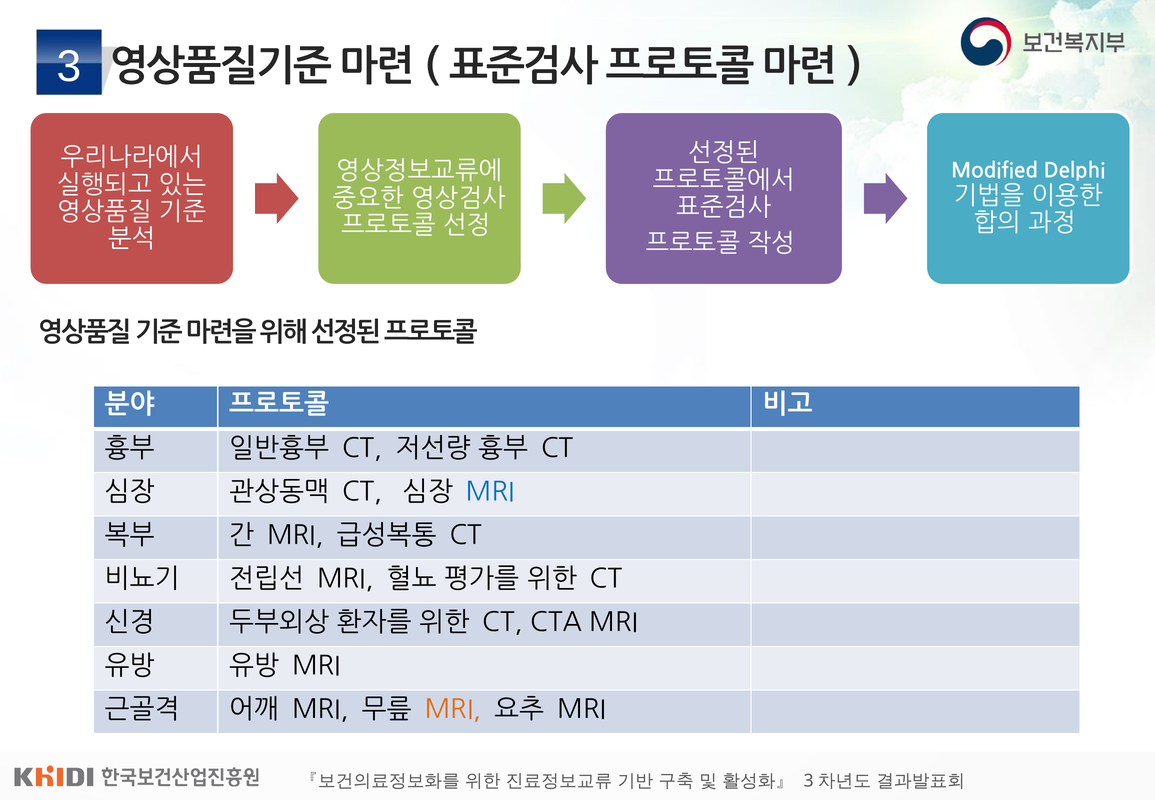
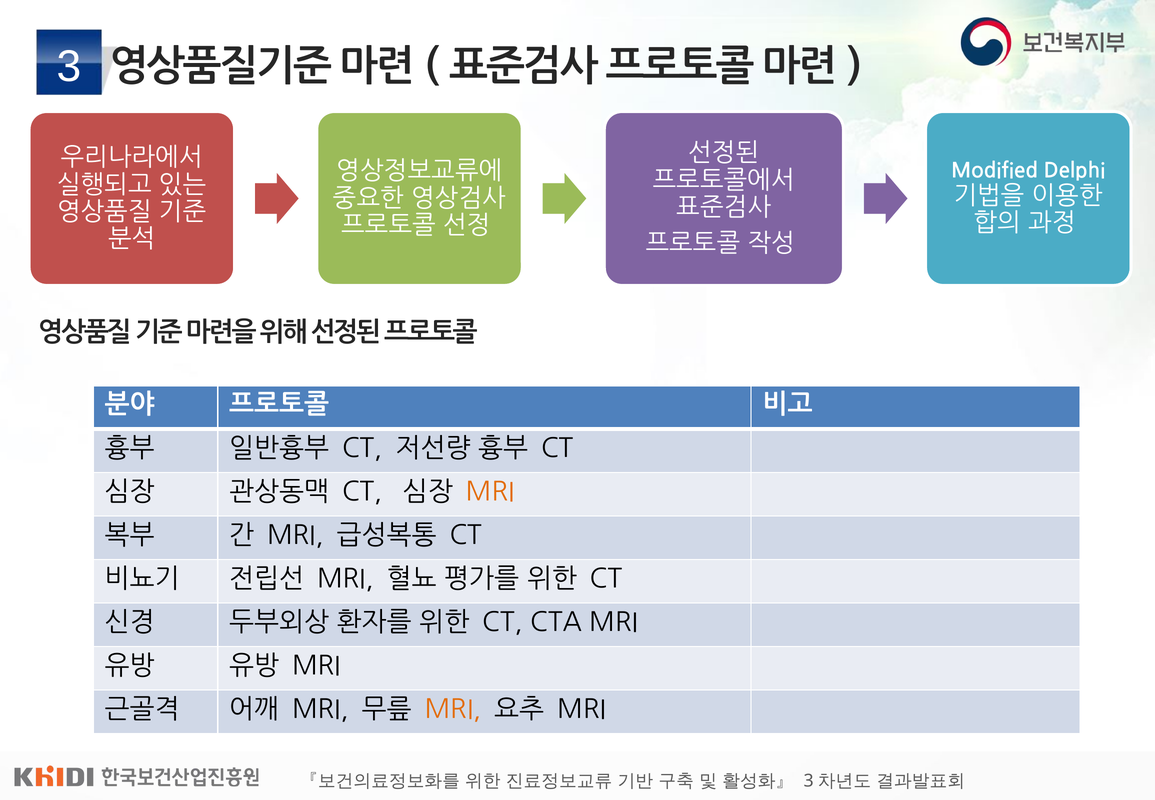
MRI at (490, 492) colour: blue -> orange
